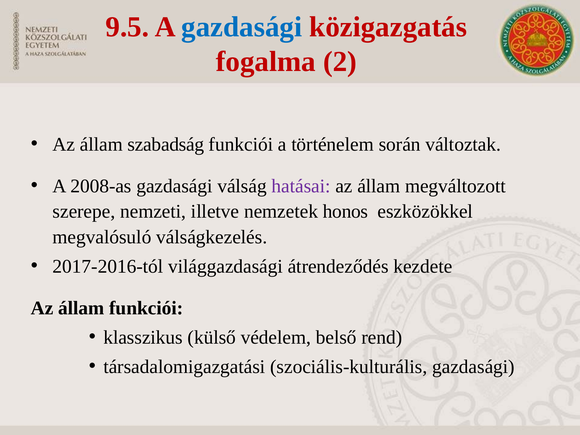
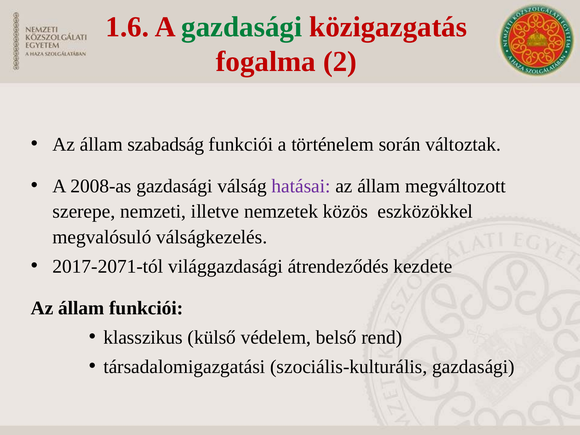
9.5: 9.5 -> 1.6
gazdasági at (242, 27) colour: blue -> green
honos: honos -> közös
2017-2016-tól: 2017-2016-tól -> 2017-2071-tól
